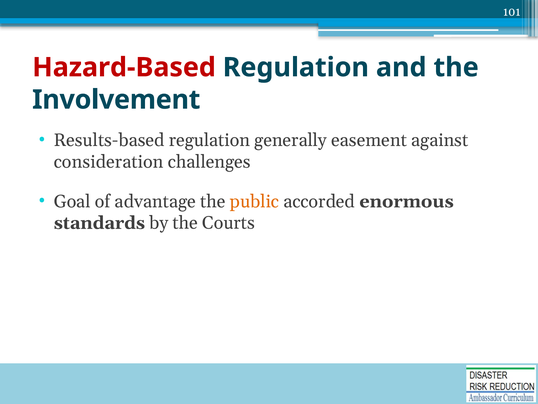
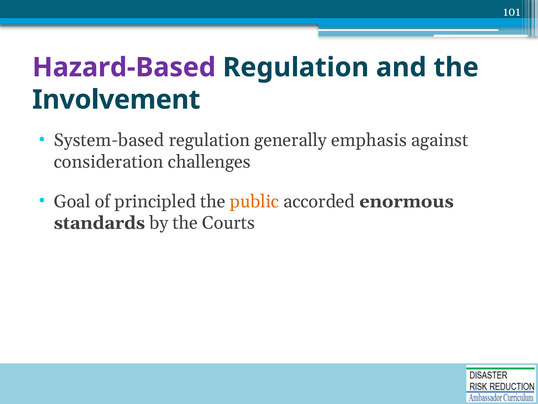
Hazard-Based colour: red -> purple
Results-based: Results-based -> System-based
easement: easement -> emphasis
advantage: advantage -> principled
